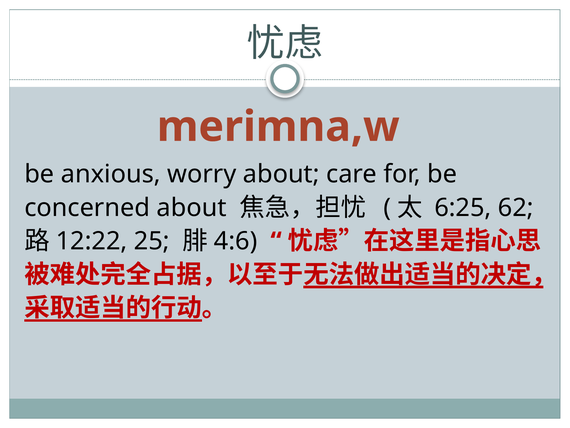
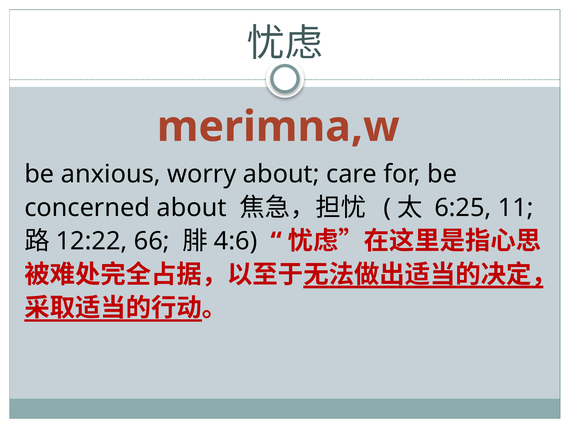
62: 62 -> 11
25: 25 -> 66
